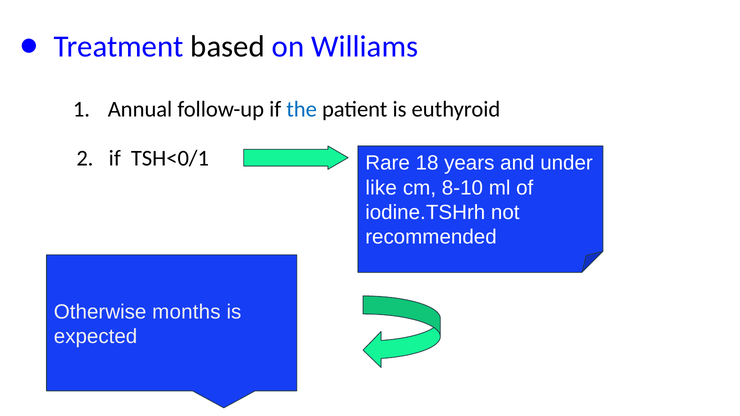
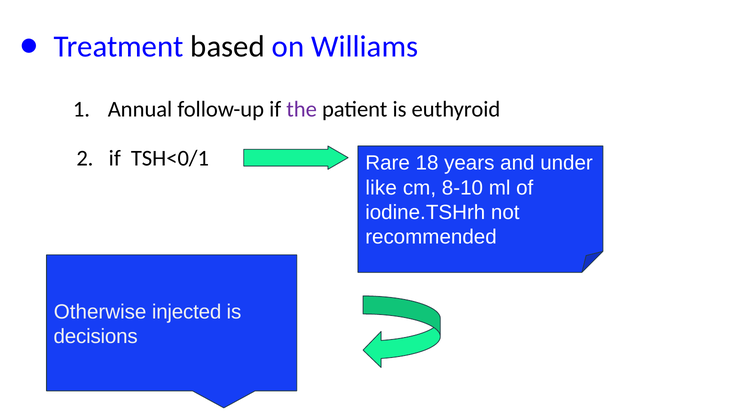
the colour: blue -> purple
months: months -> injected
expected: expected -> decisions
